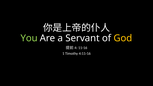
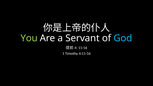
God colour: yellow -> light blue
